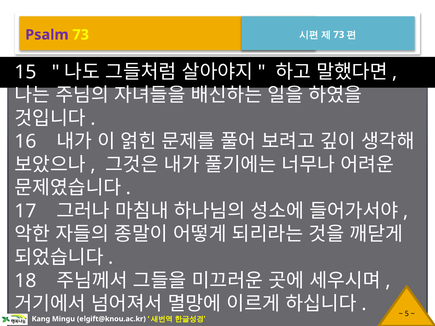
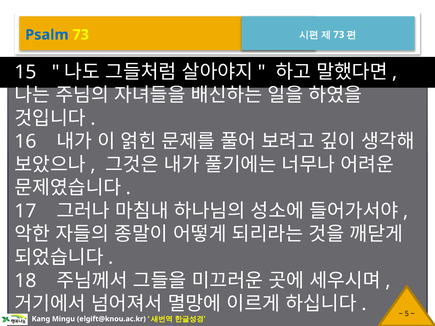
Psalm colour: purple -> blue
